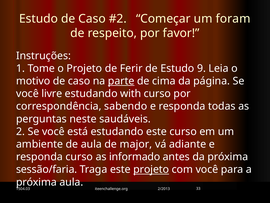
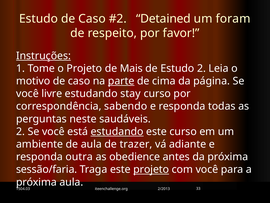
Começar: Começar -> Detained
Instruções underline: none -> present
Ferir: Ferir -> Mais
Estudo 9: 9 -> 2
with: with -> stay
estudando at (117, 131) underline: none -> present
major: major -> trazer
responda curso: curso -> outra
informado: informado -> obedience
